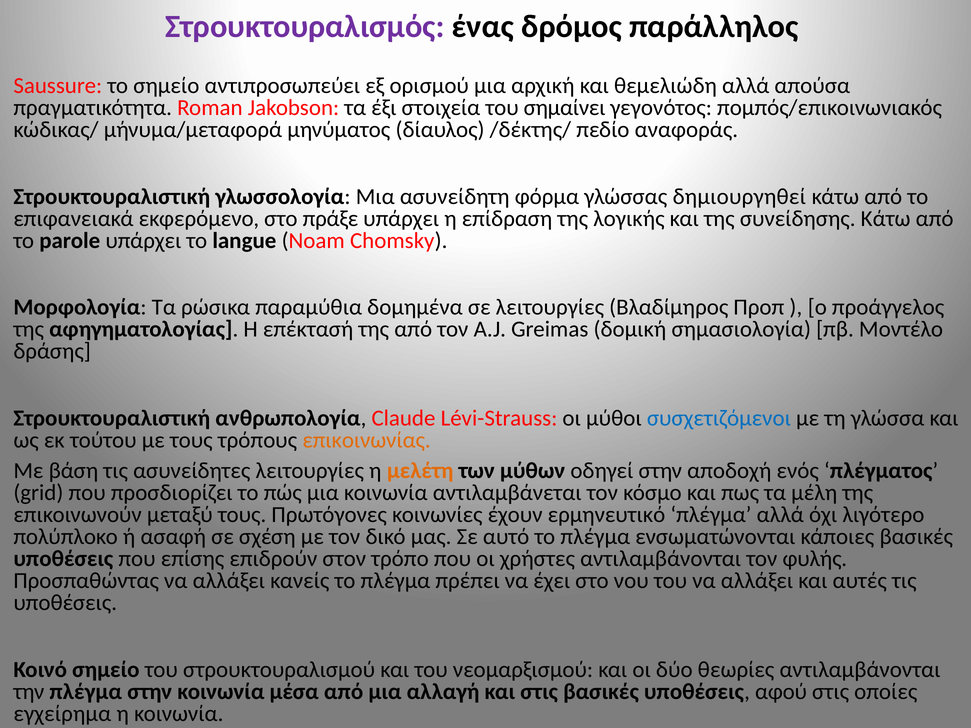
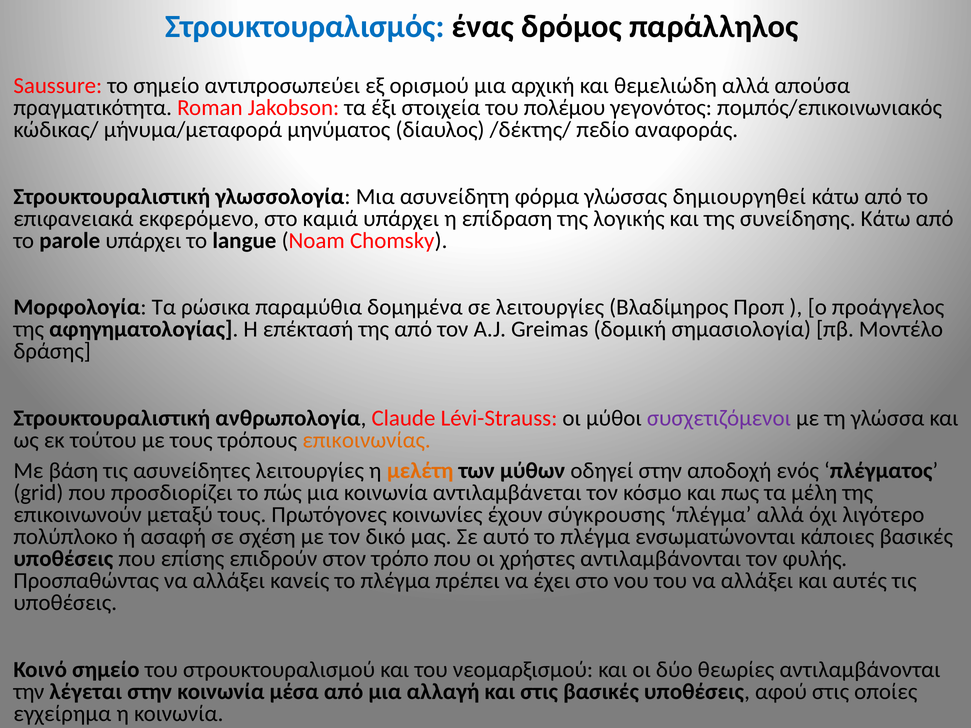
Στρουκτουραλισμός colour: purple -> blue
σημαίνει: σημαίνει -> πολέμου
πράξε: πράξε -> καμιά
συσχετιζόμενοι colour: blue -> purple
ερμηνευτικό: ερμηνευτικό -> σύγκρουσης
την πλέγμα: πλέγμα -> λέγεται
